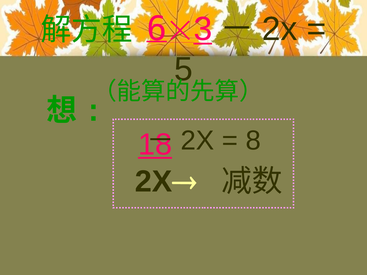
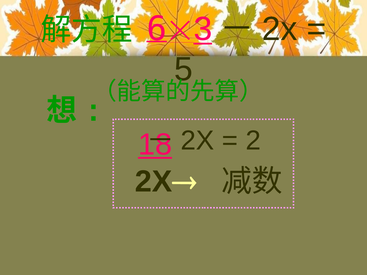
8: 8 -> 2
